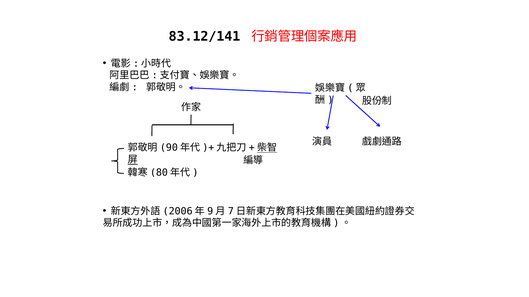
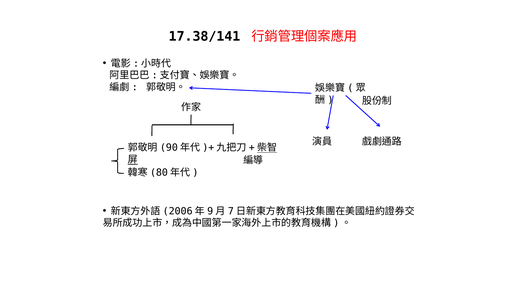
83.12/141: 83.12/141 -> 17.38/141
